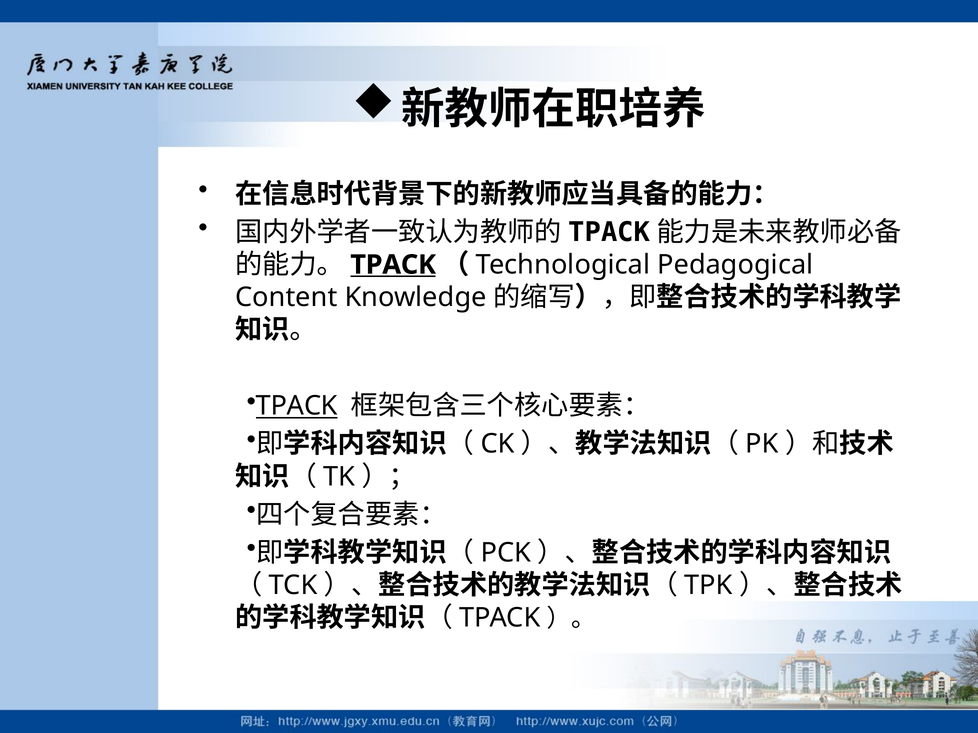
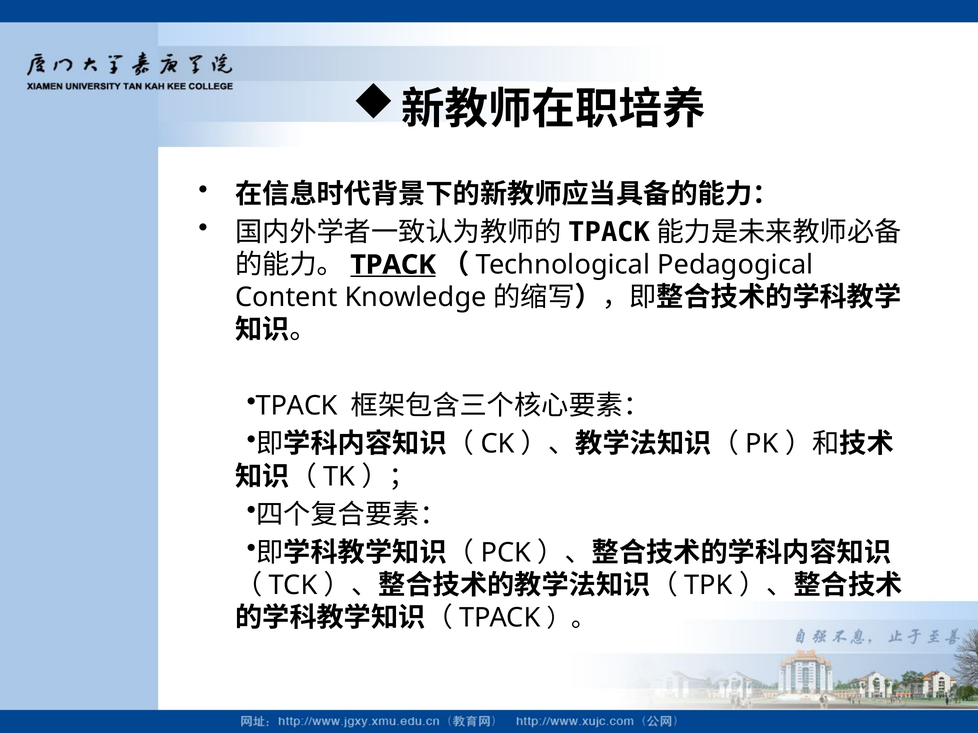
TPACK at (297, 406) underline: present -> none
